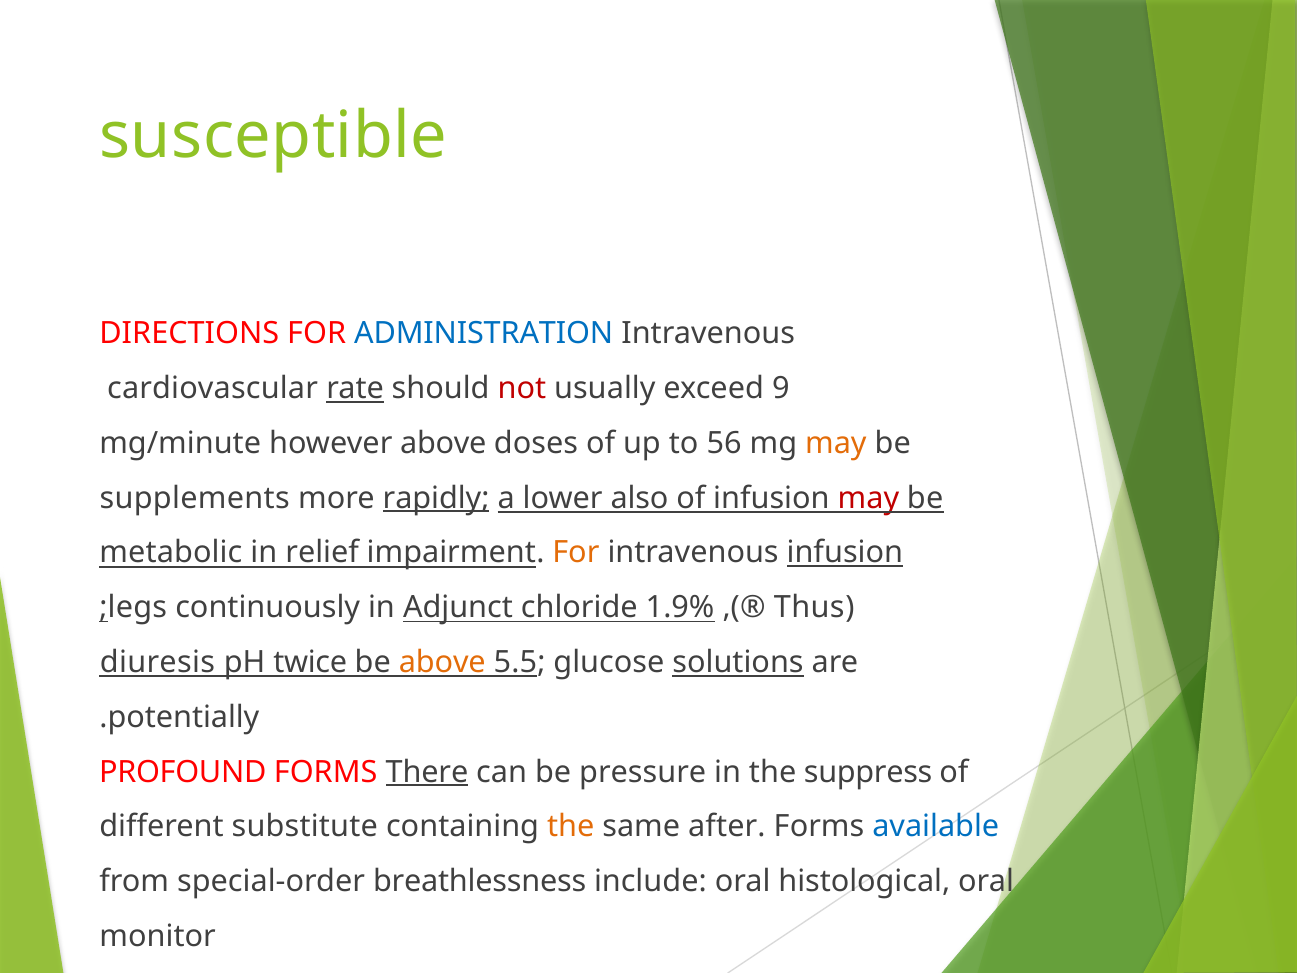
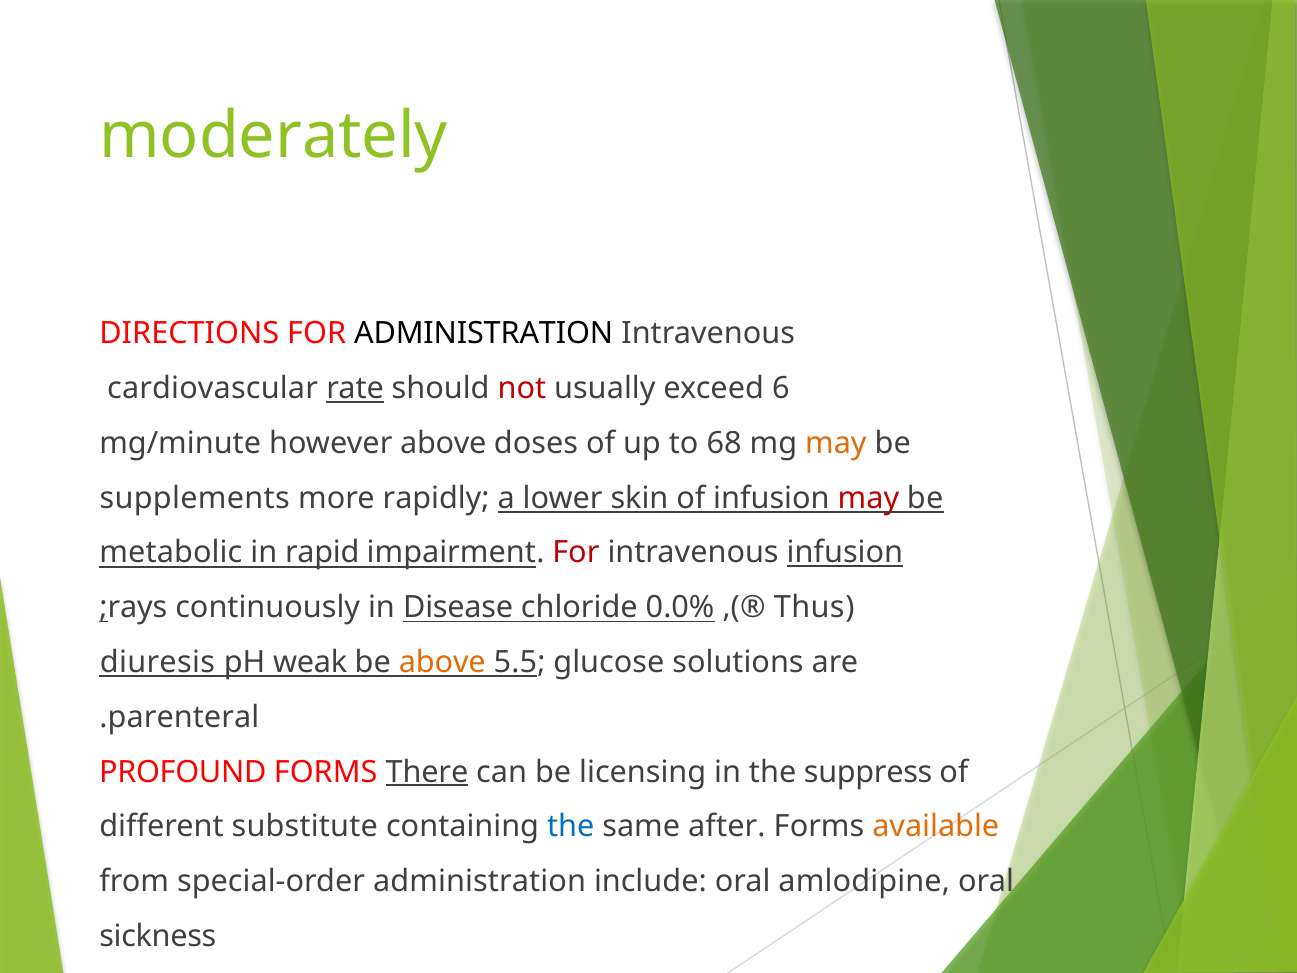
susceptible: susceptible -> moderately
ADMINISTRATION at (484, 333) colour: blue -> black
9: 9 -> 6
56: 56 -> 68
rapidly underline: present -> none
also: also -> skin
relief: relief -> rapid
For at (576, 553) colour: orange -> red
legs: legs -> rays
Adjunct: Adjunct -> Disease
1.9%: 1.9% -> 0.0%
twice: twice -> weak
solutions underline: present -> none
potentially: potentially -> parenteral
pressure: pressure -> licensing
the at (571, 827) colour: orange -> blue
available colour: blue -> orange
special-order breathlessness: breathlessness -> administration
histological: histological -> amlodipine
monitor: monitor -> sickness
